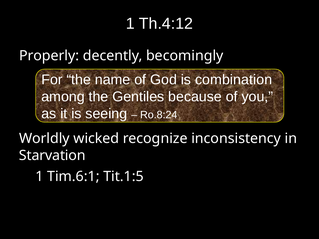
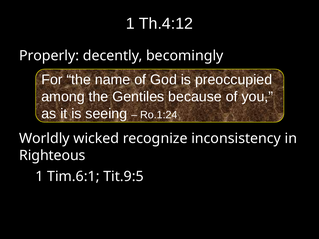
combination: combination -> preoccupied
Ro.8:24: Ro.8:24 -> Ro.1:24
Starvation: Starvation -> Righteous
Tit.1:5: Tit.1:5 -> Tit.9:5
